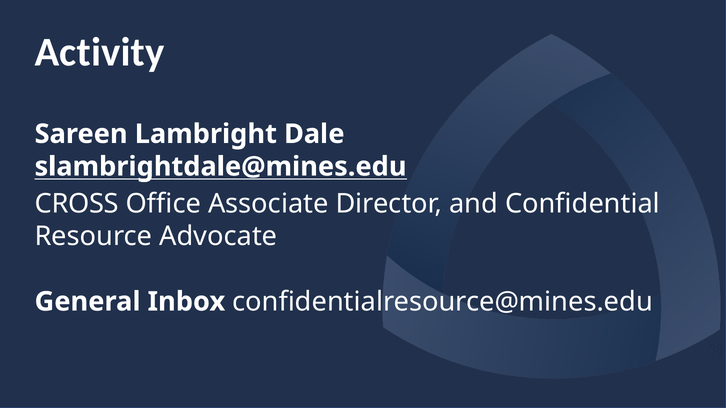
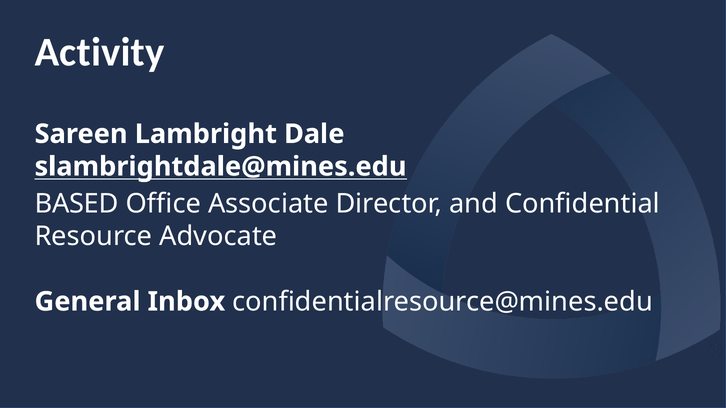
CROSS: CROSS -> BASED
